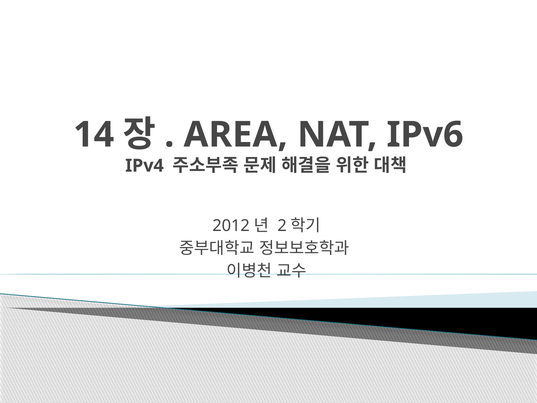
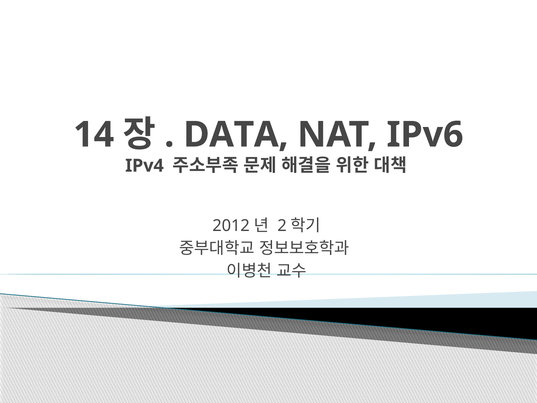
AREA: AREA -> DATA
